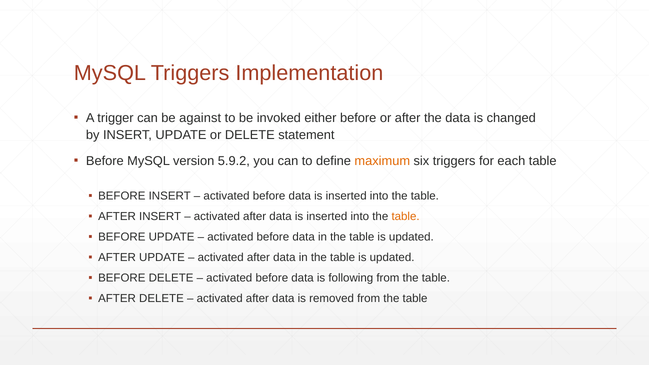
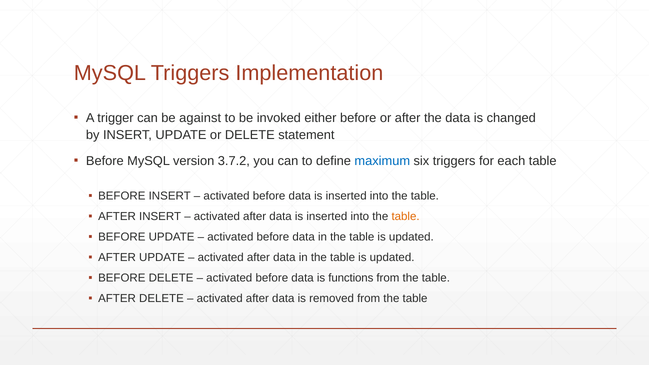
5.9.2: 5.9.2 -> 3.7.2
maximum colour: orange -> blue
following: following -> functions
